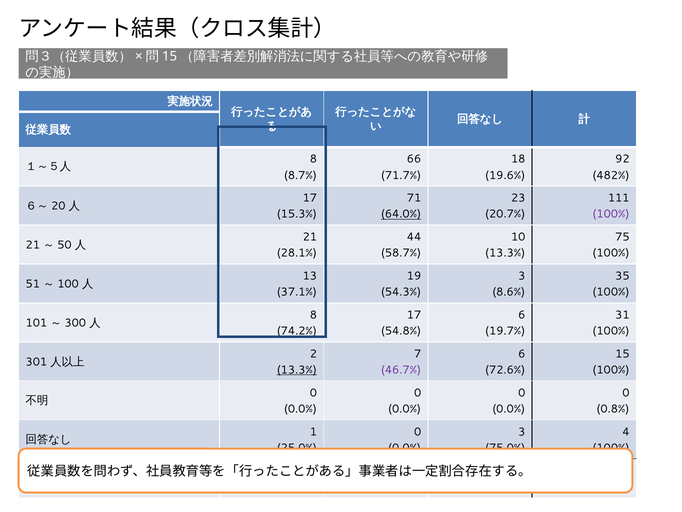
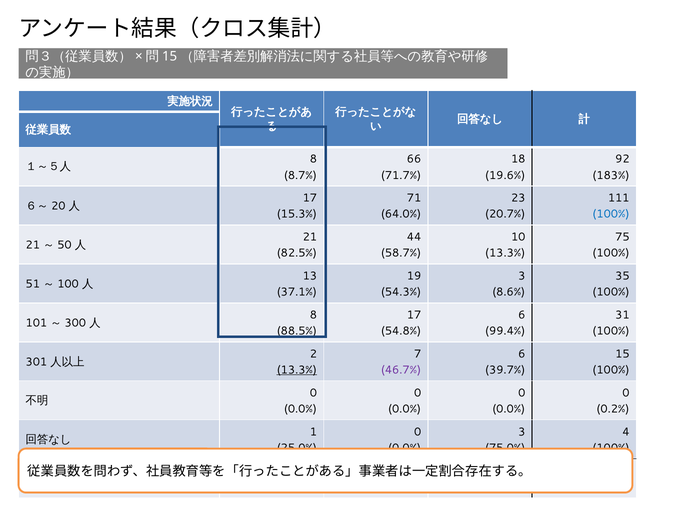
482%: 482% -> 183%
64.0% underline: present -> none
100% at (611, 214) colour: purple -> blue
28.1%: 28.1% -> 82.5%
74.2%: 74.2% -> 88.5%
19.7%: 19.7% -> 99.4%
72.6%: 72.6% -> 39.7%
0.8%: 0.8% -> 0.2%
